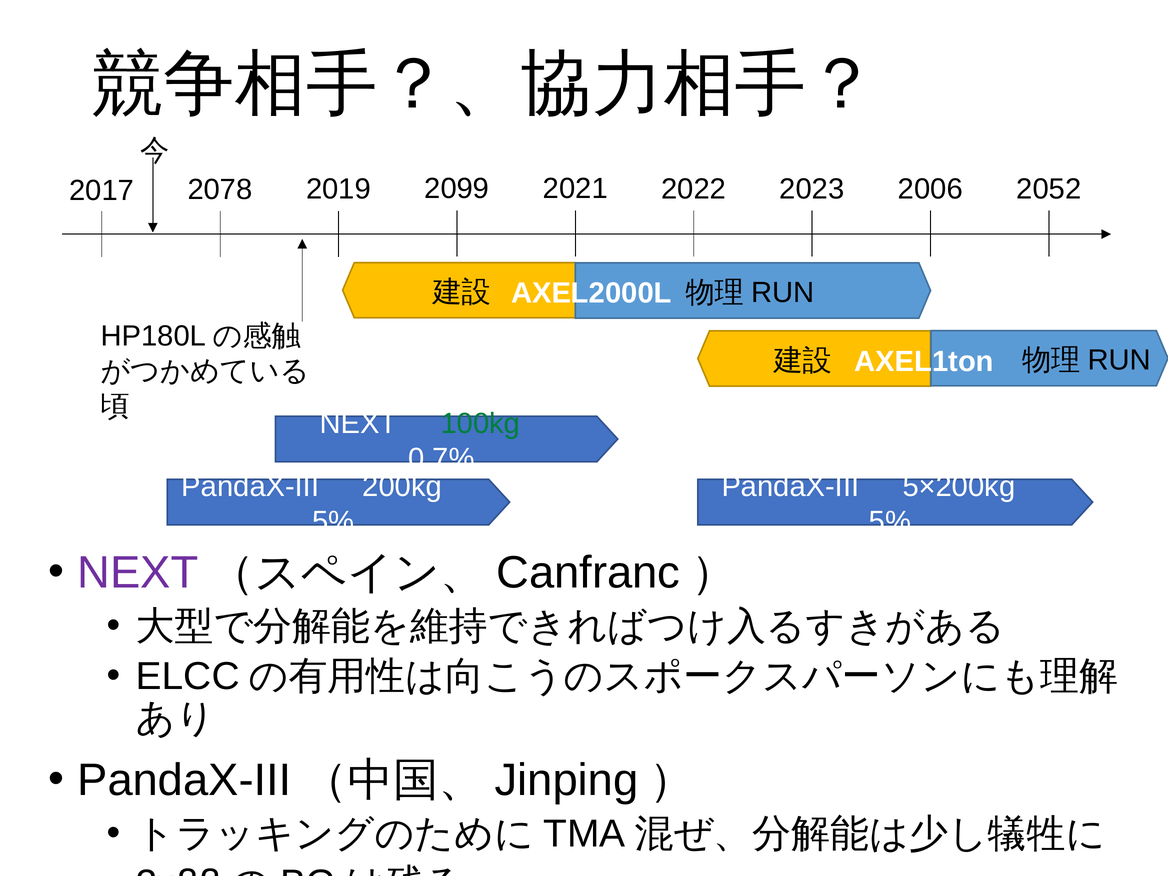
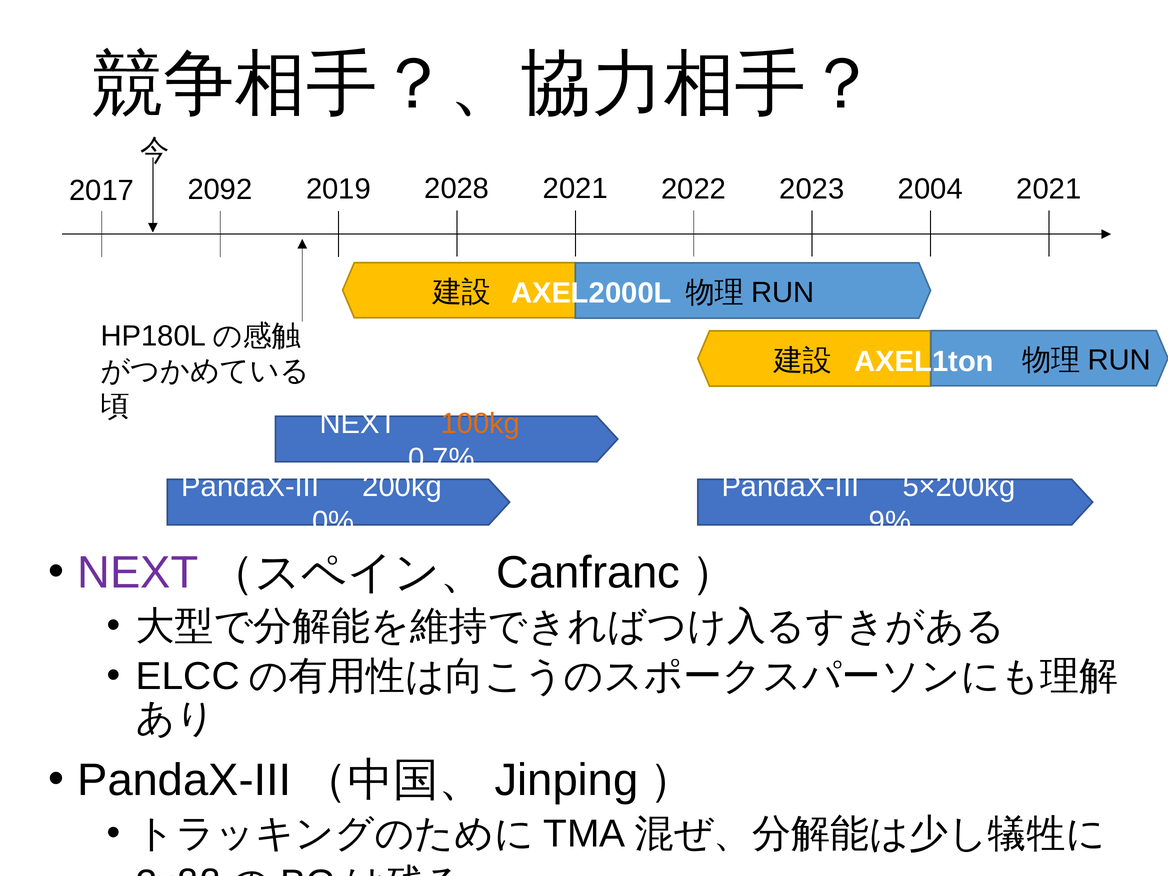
2023 2052: 2052 -> 2021
2078: 2078 -> 2092
2099: 2099 -> 2028
2006: 2006 -> 2004
100kg colour: green -> orange
5% at (333, 522): 5% -> 0%
5% at (890, 522): 5% -> 9%
